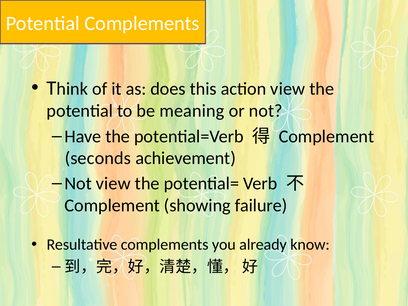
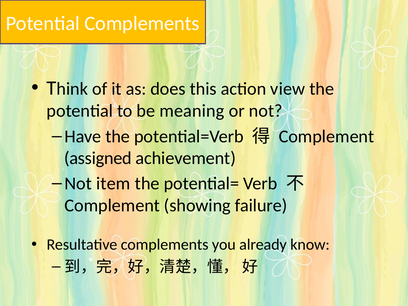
seconds: seconds -> assigned
Not view: view -> item
